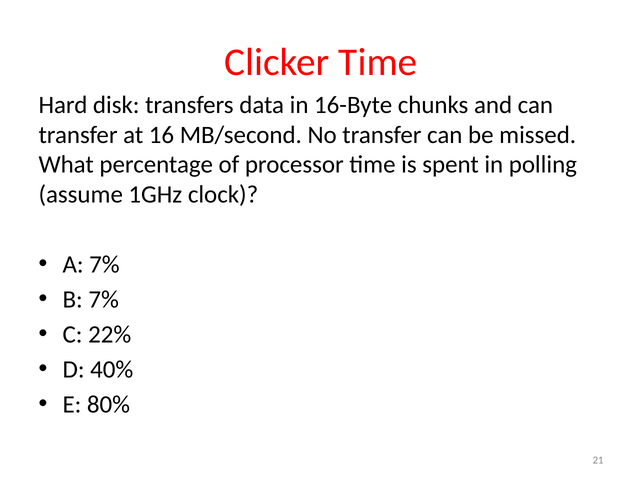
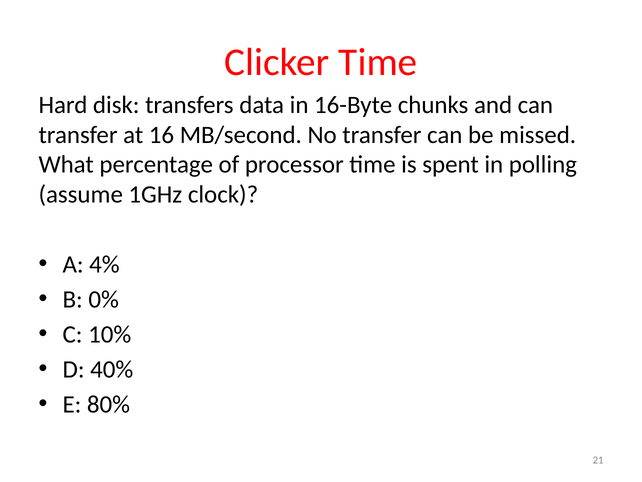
A 7%: 7% -> 4%
B 7%: 7% -> 0%
22%: 22% -> 10%
